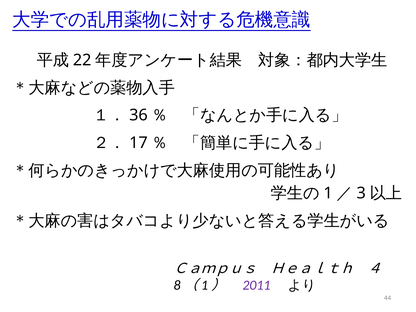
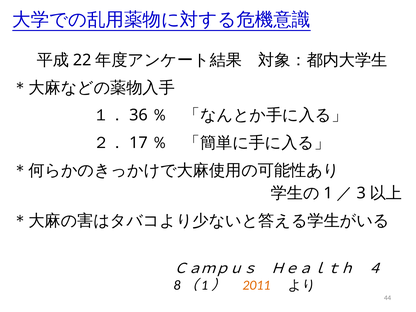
2011 colour: purple -> orange
